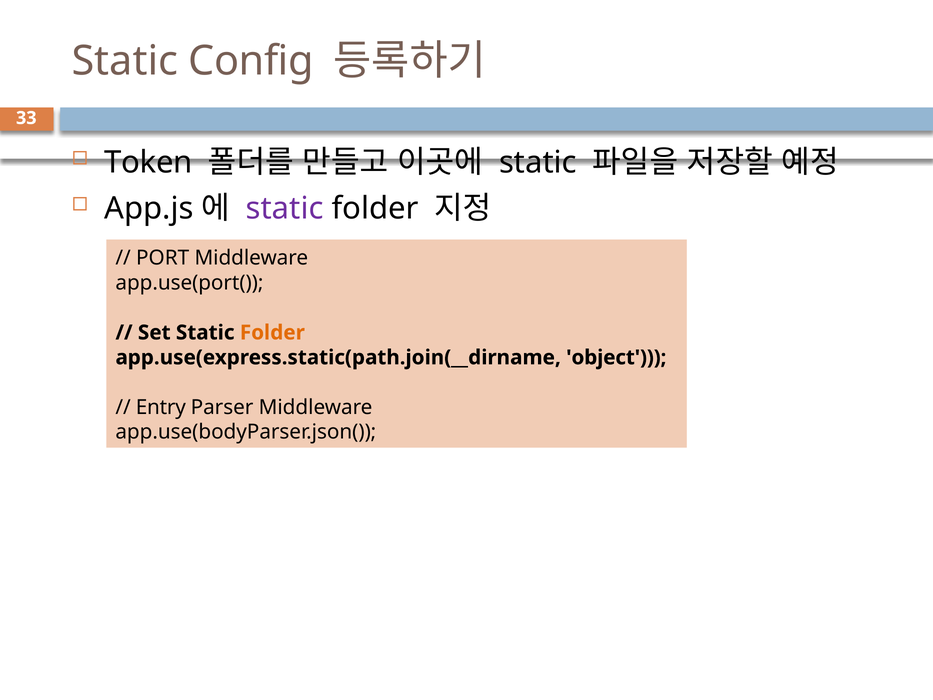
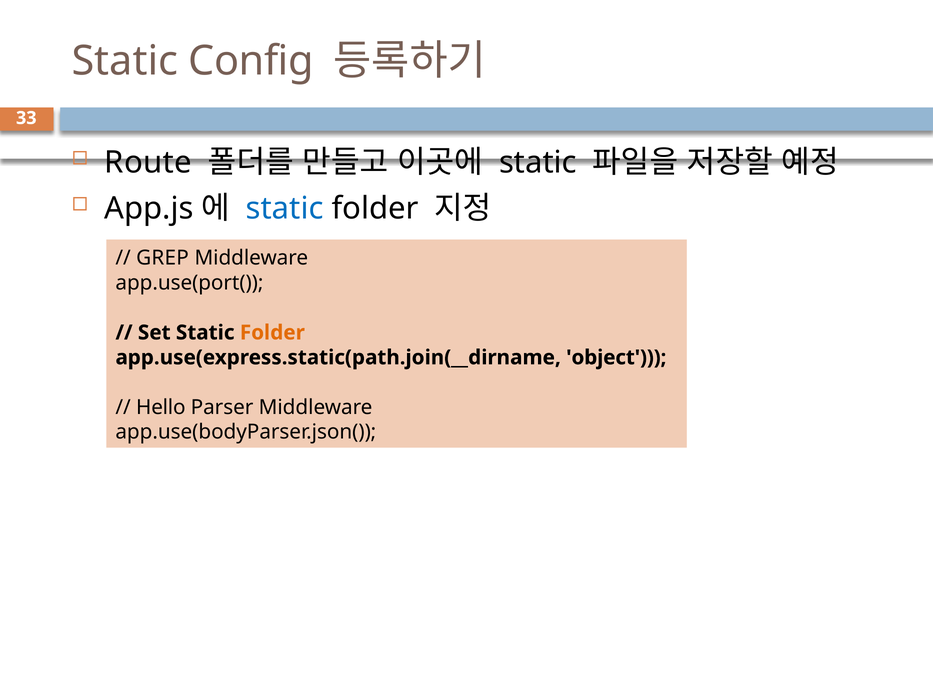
Token: Token -> Route
static at (285, 209) colour: purple -> blue
PORT: PORT -> GREP
Entry: Entry -> Hello
